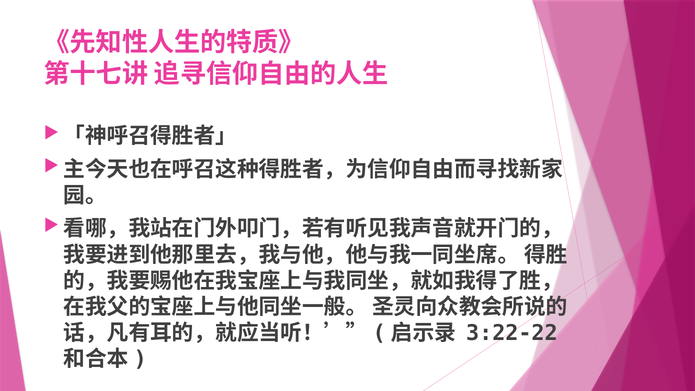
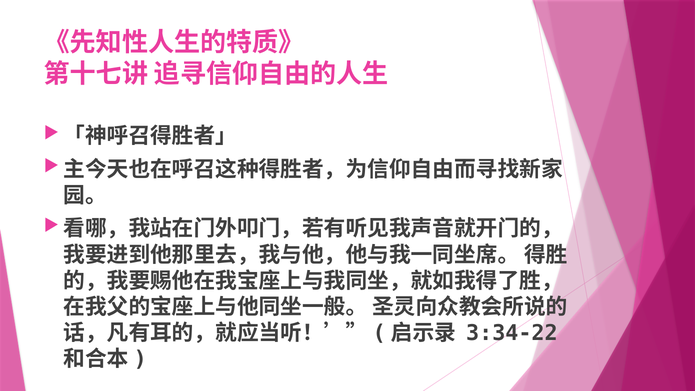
3:22-22: 3:22-22 -> 3:34-22
